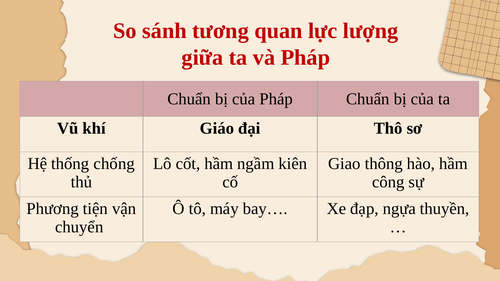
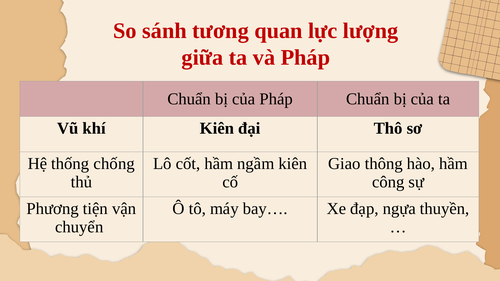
khí Giáo: Giáo -> Kiên
